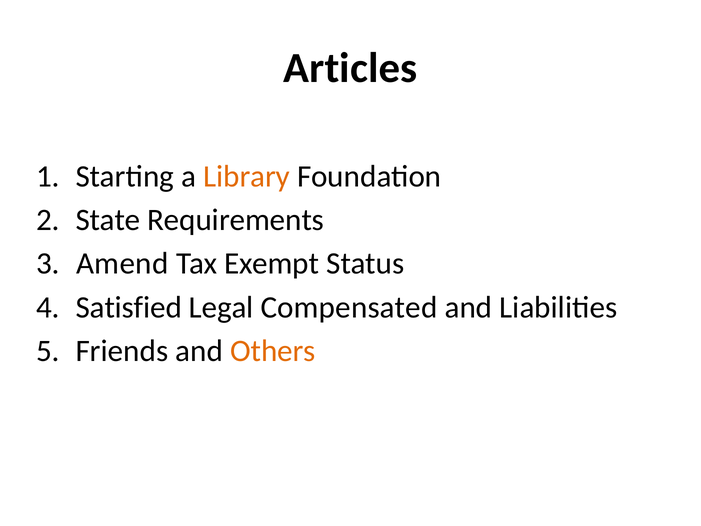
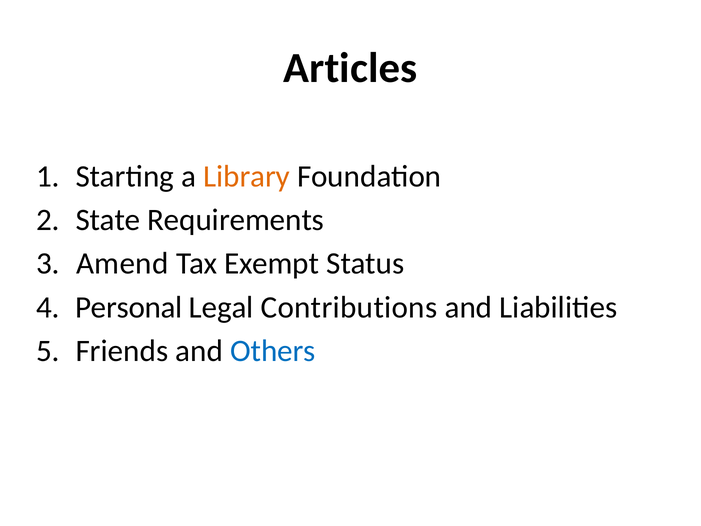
Satisfied: Satisfied -> Personal
Compensated: Compensated -> Contributions
Others colour: orange -> blue
